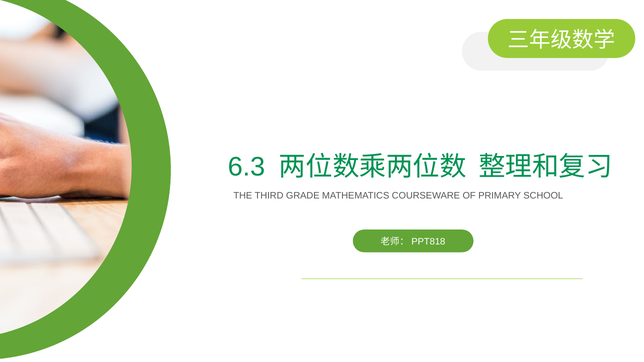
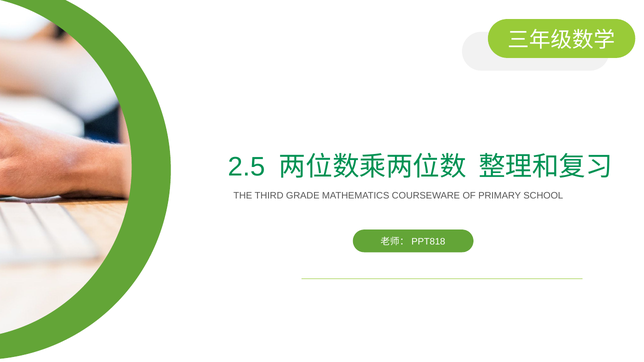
6.3: 6.3 -> 2.5
